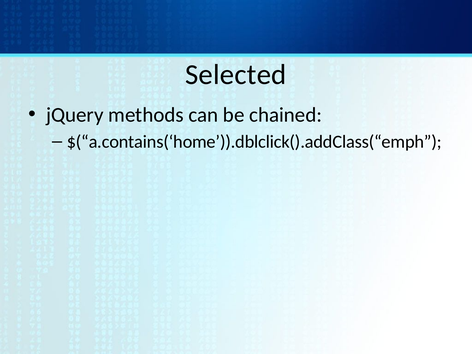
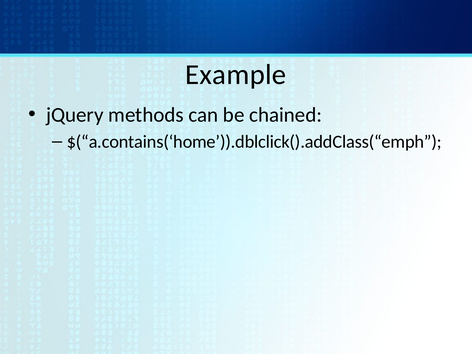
Selected: Selected -> Example
